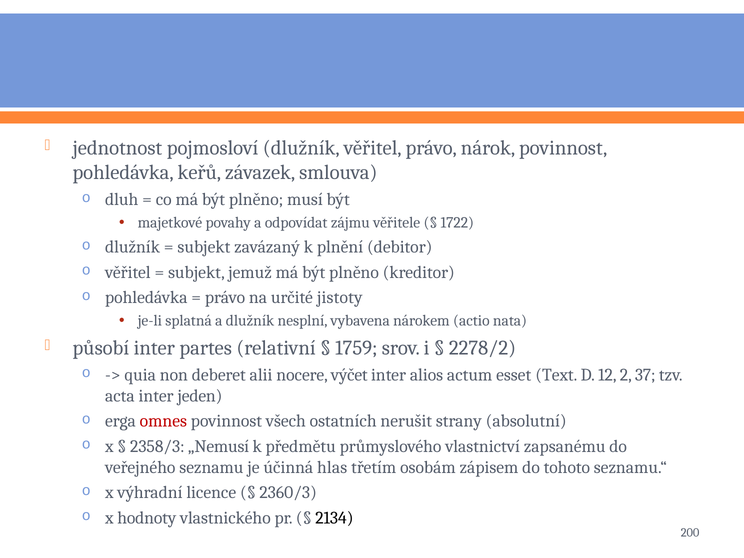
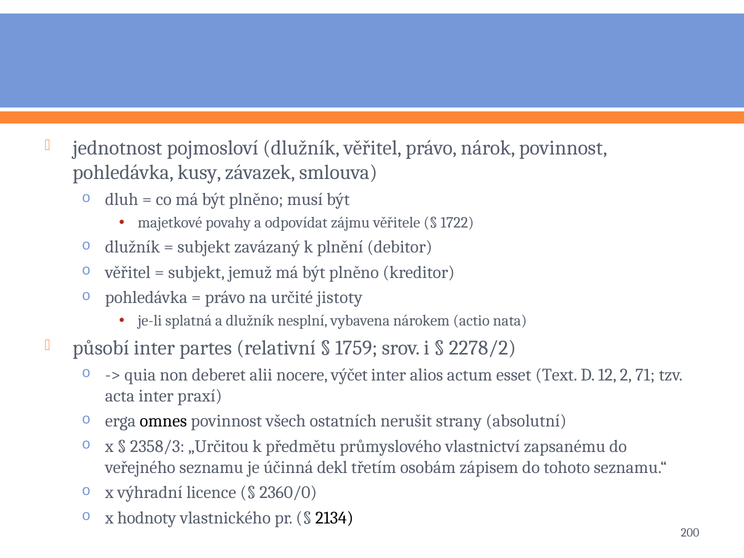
keřů: keřů -> kusy
37: 37 -> 71
jeden: jeden -> praxí
omnes colour: red -> black
„Nemusí: „Nemusí -> „Určitou
hlas: hlas -> dekl
2360/3: 2360/3 -> 2360/0
